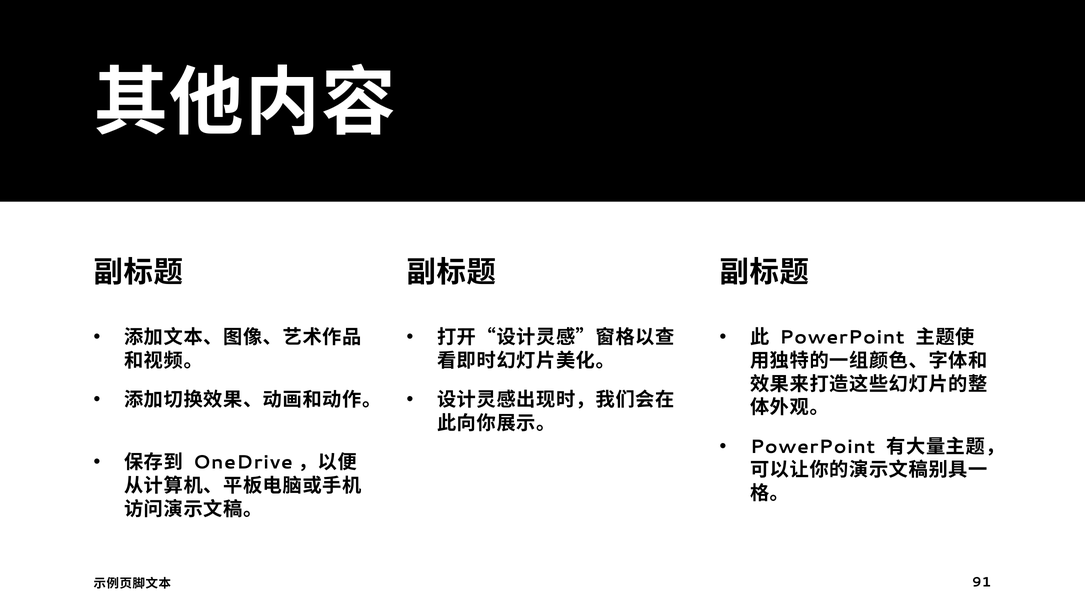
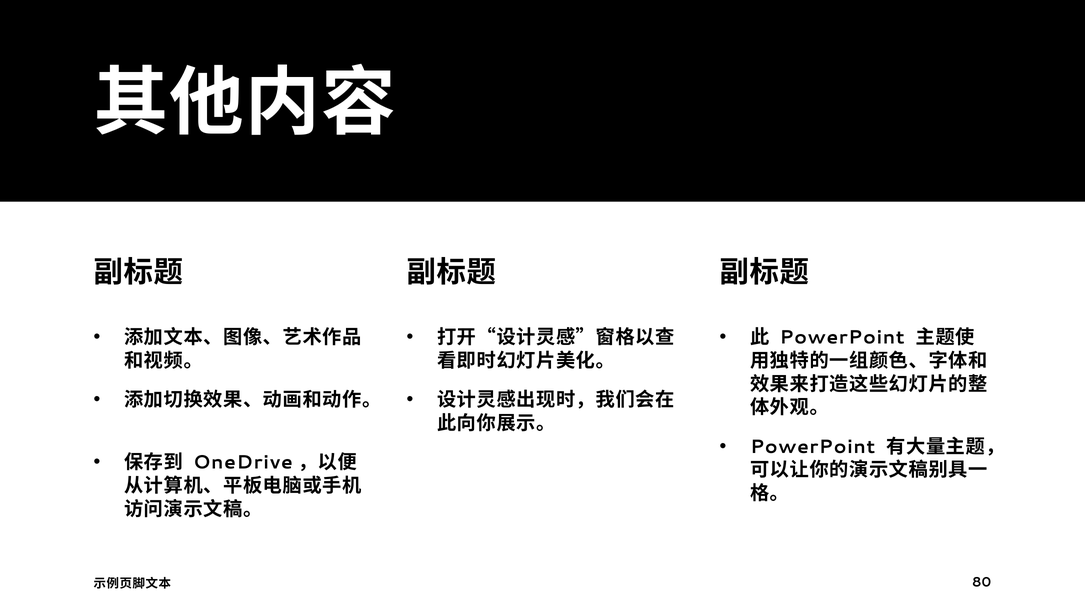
91: 91 -> 80
